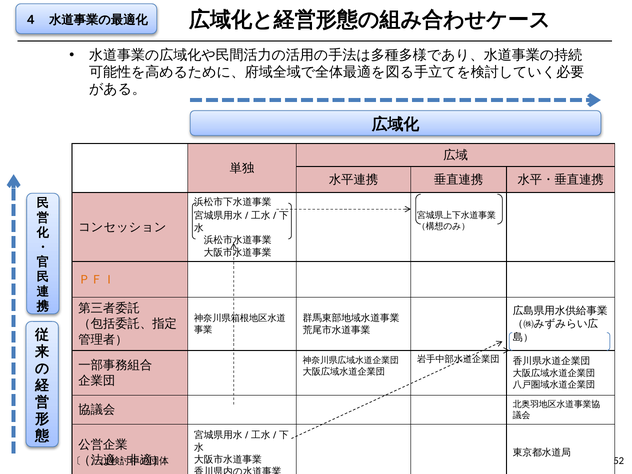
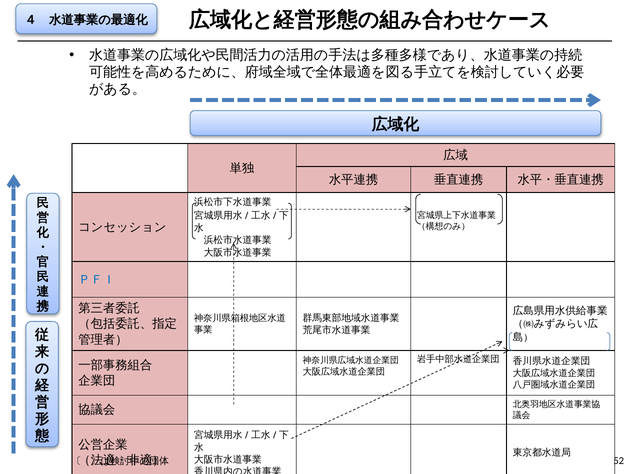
ＰＦＩ colour: orange -> blue
